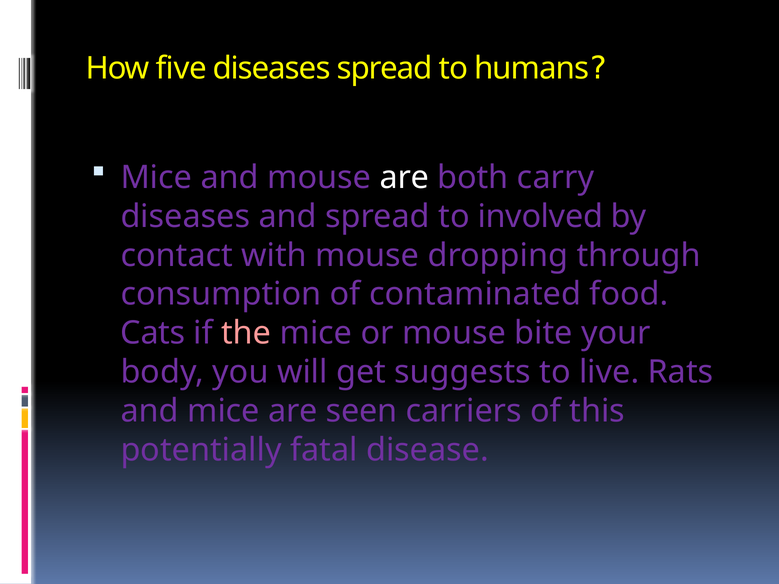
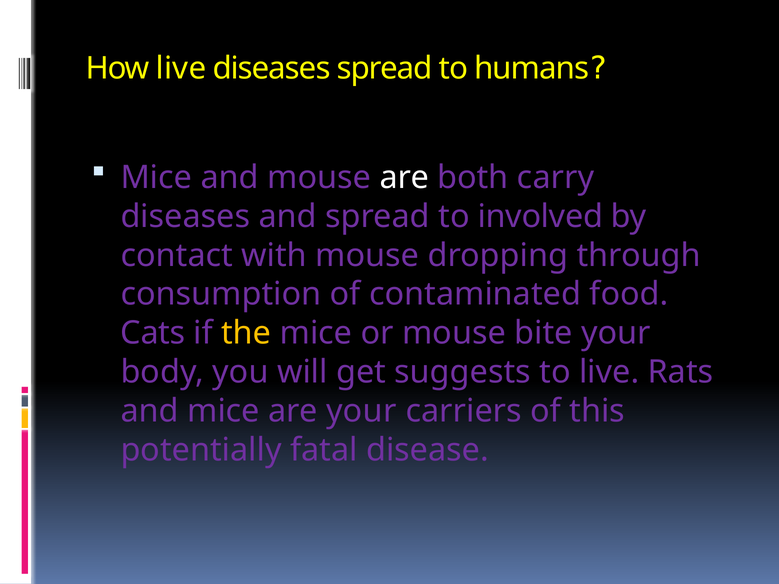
How five: five -> live
the colour: pink -> yellow
are seen: seen -> your
